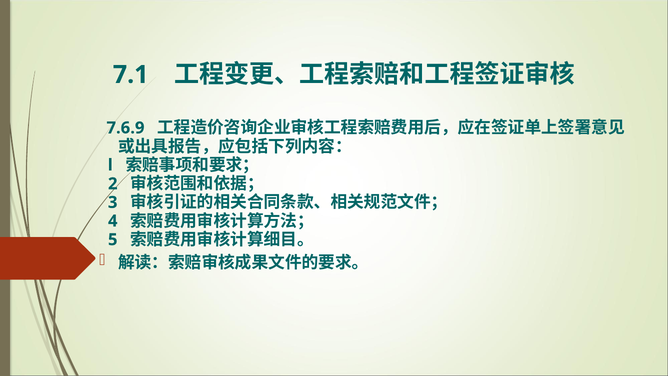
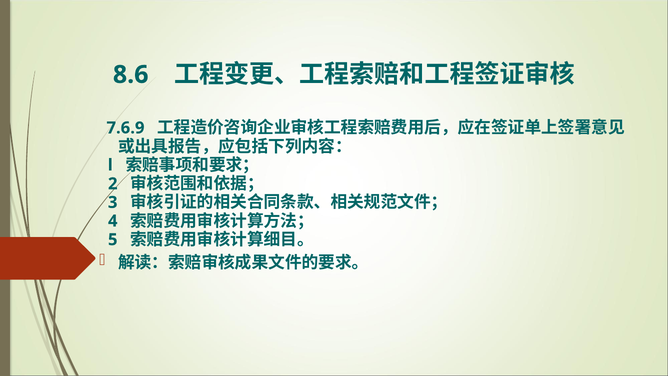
7.1: 7.1 -> 8.6
